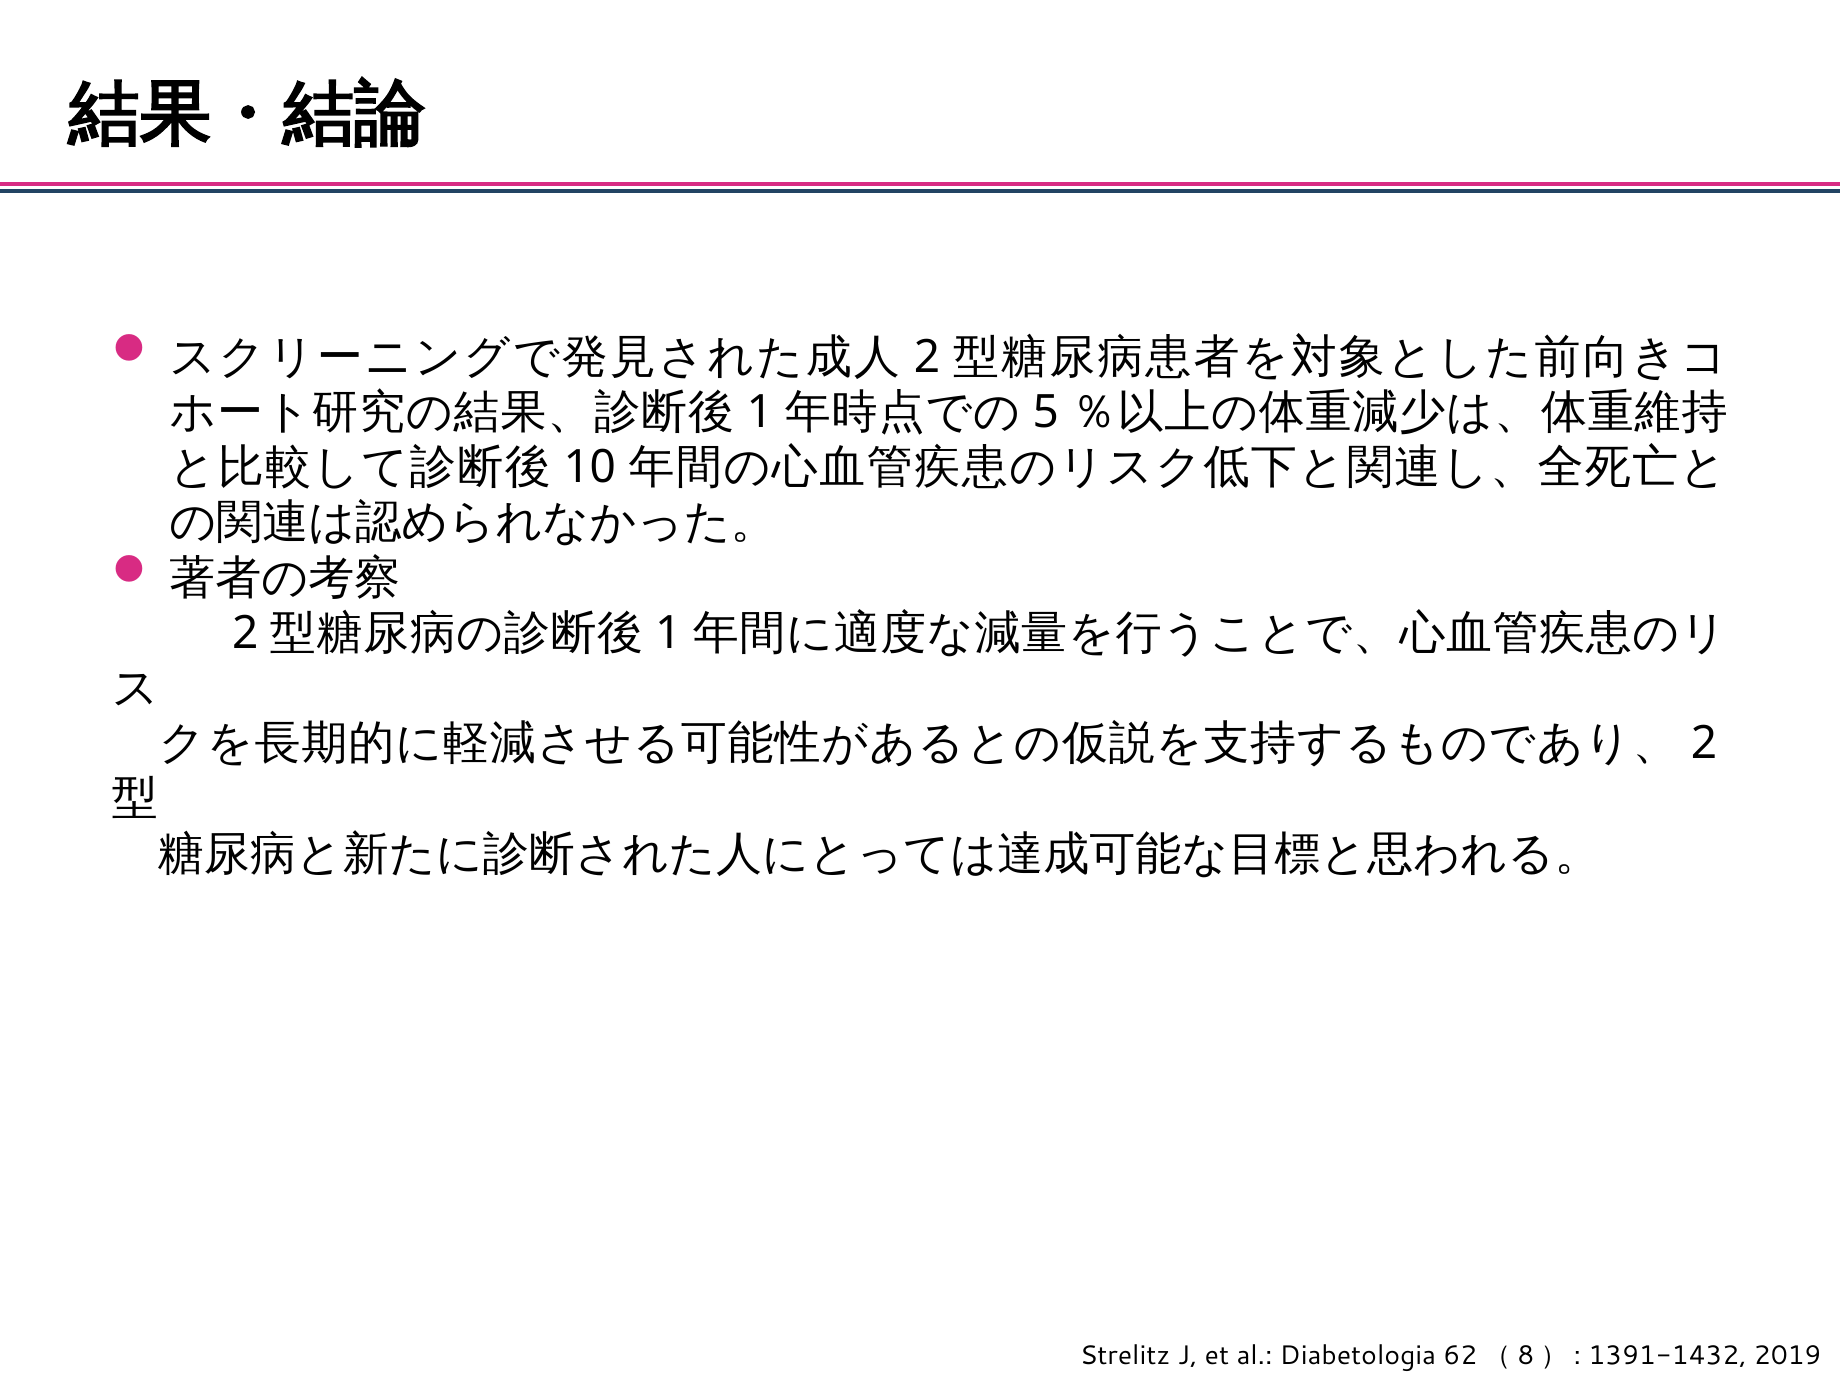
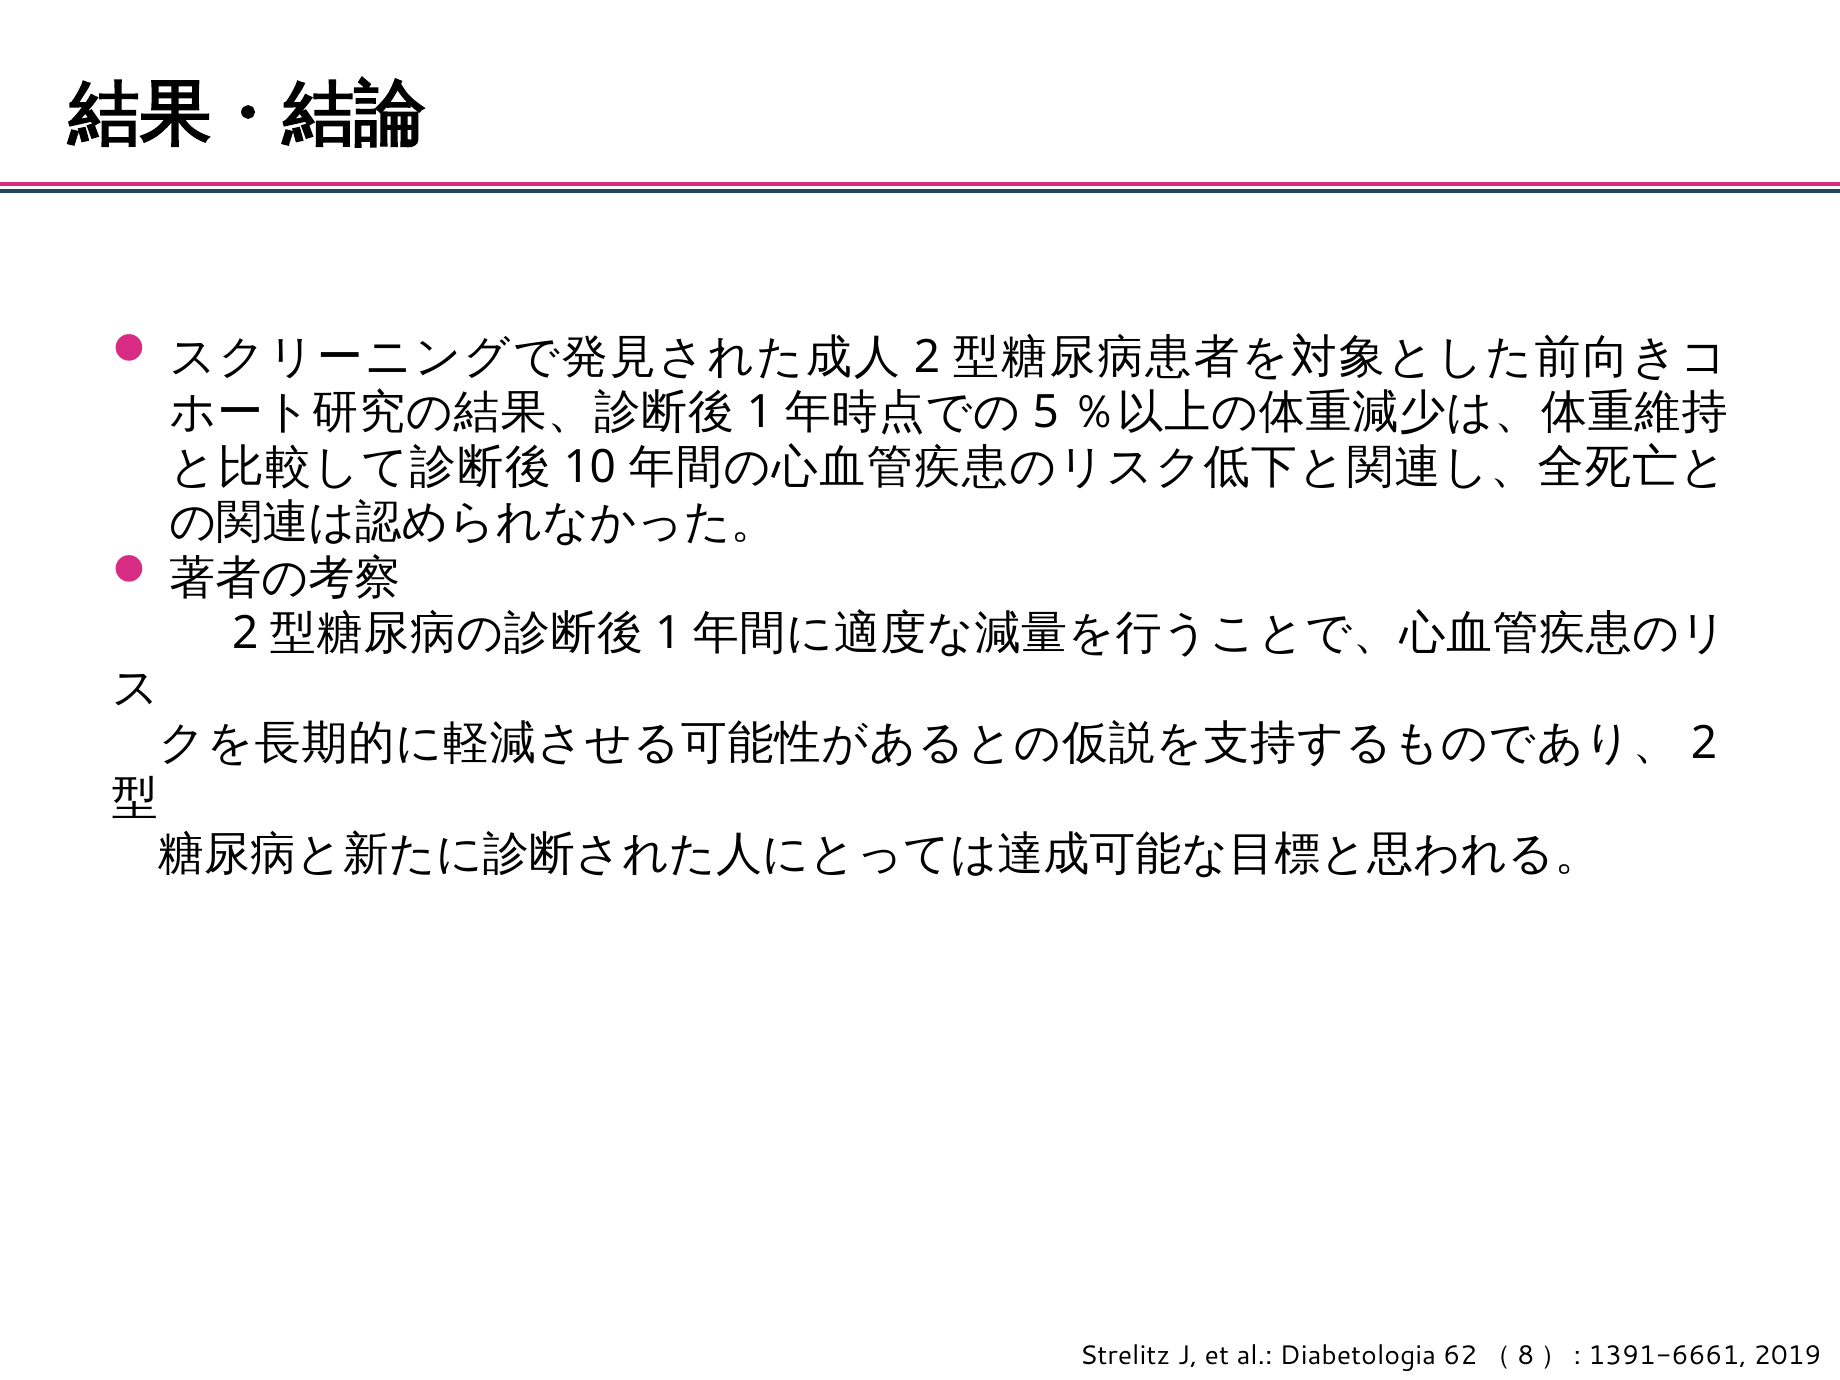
1391-1432: 1391-1432 -> 1391-6661
